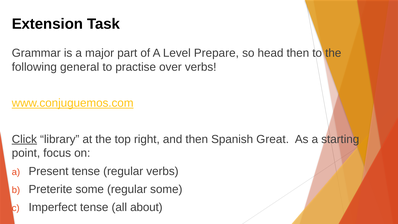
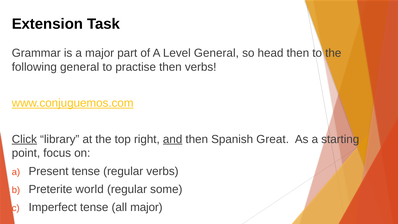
Level Prepare: Prepare -> General
practise over: over -> then
and underline: none -> present
Preterite some: some -> world
all about: about -> major
